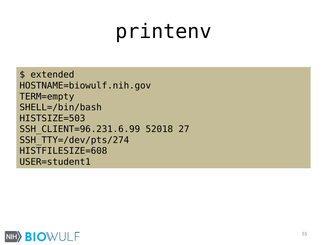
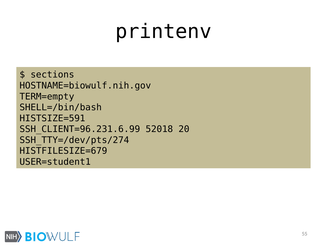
extended: extended -> sections
HISTSIZE=503: HISTSIZE=503 -> HISTSIZE=591
27: 27 -> 20
HISTFILESIZE=608: HISTFILESIZE=608 -> HISTFILESIZE=679
